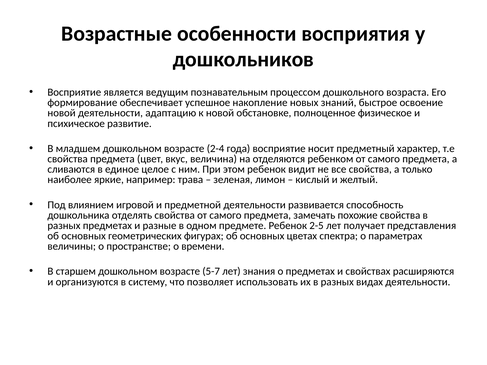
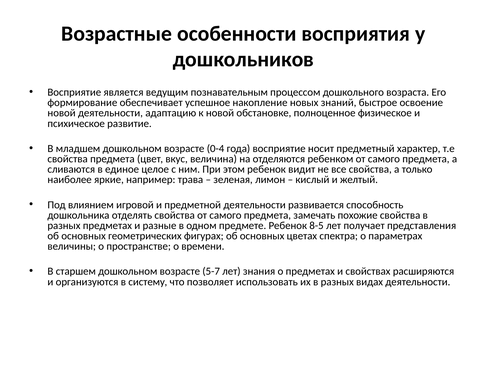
2-4: 2-4 -> 0-4
2-5: 2-5 -> 8-5
